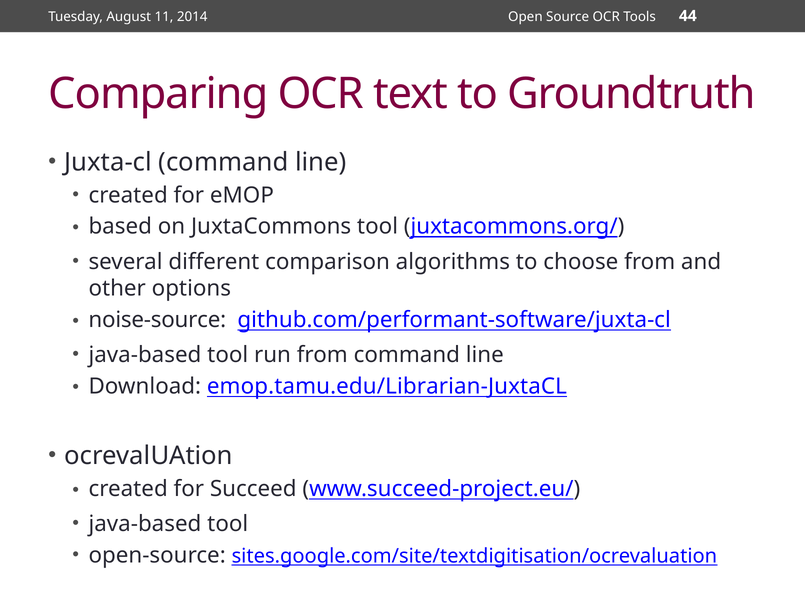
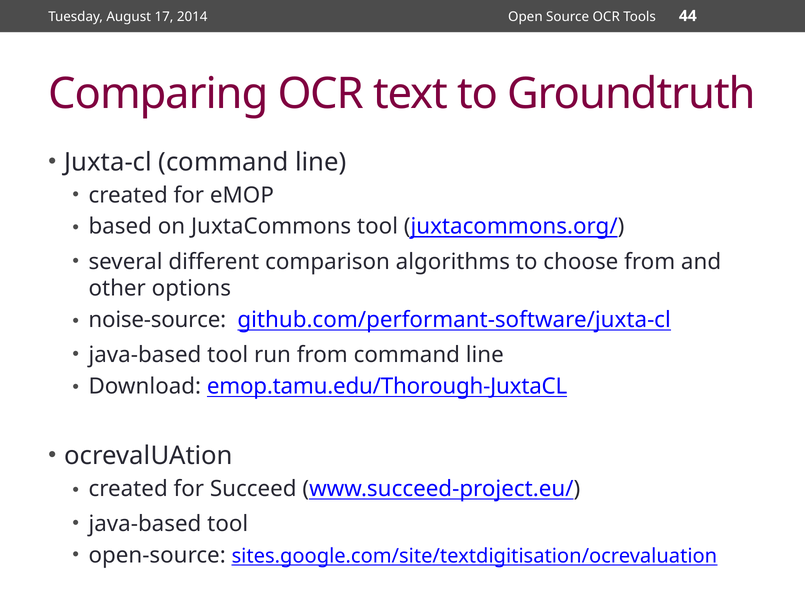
11: 11 -> 17
emop.tamu.edu/Librarian-JuxtaCL: emop.tamu.edu/Librarian-JuxtaCL -> emop.tamu.edu/Thorough-JuxtaCL
